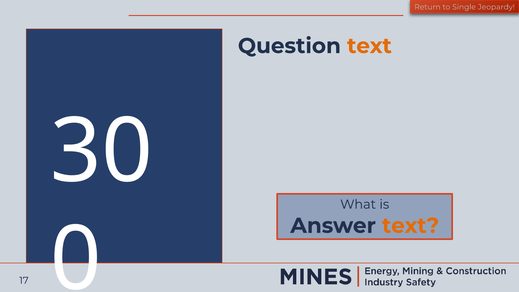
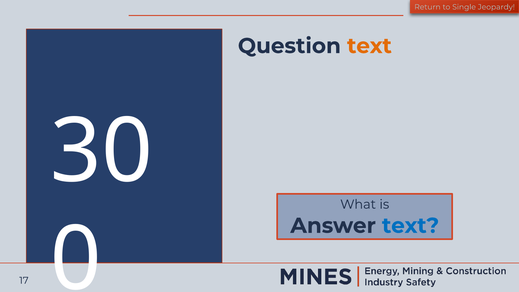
text at (411, 226) colour: orange -> blue
